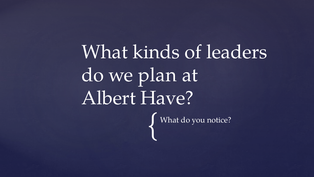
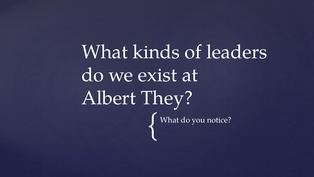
plan: plan -> exist
Have: Have -> They
